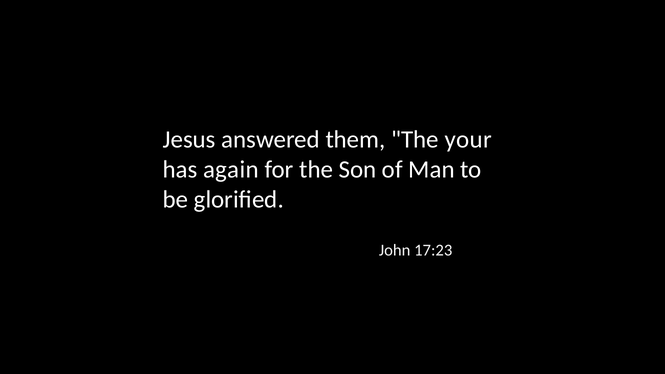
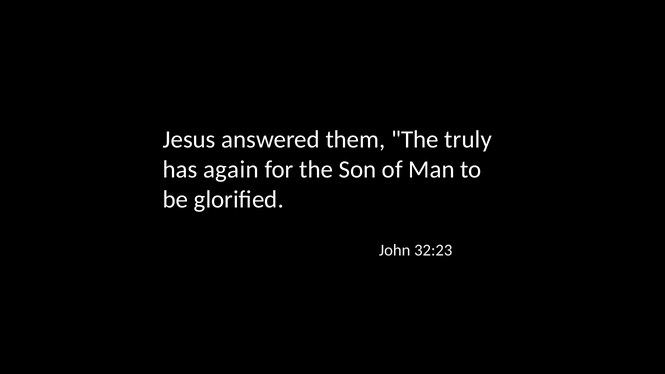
your: your -> truly
17:23: 17:23 -> 32:23
